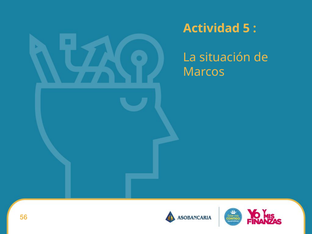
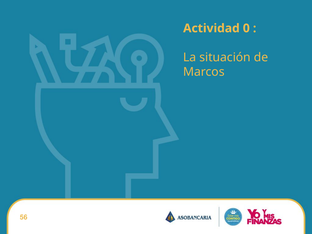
5: 5 -> 0
